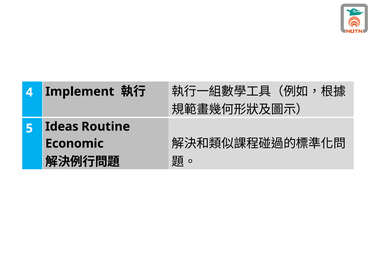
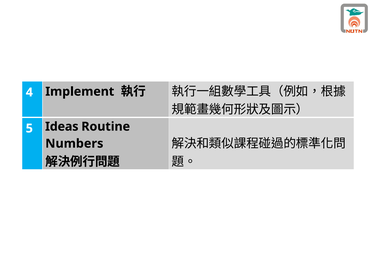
Economic: Economic -> Numbers
